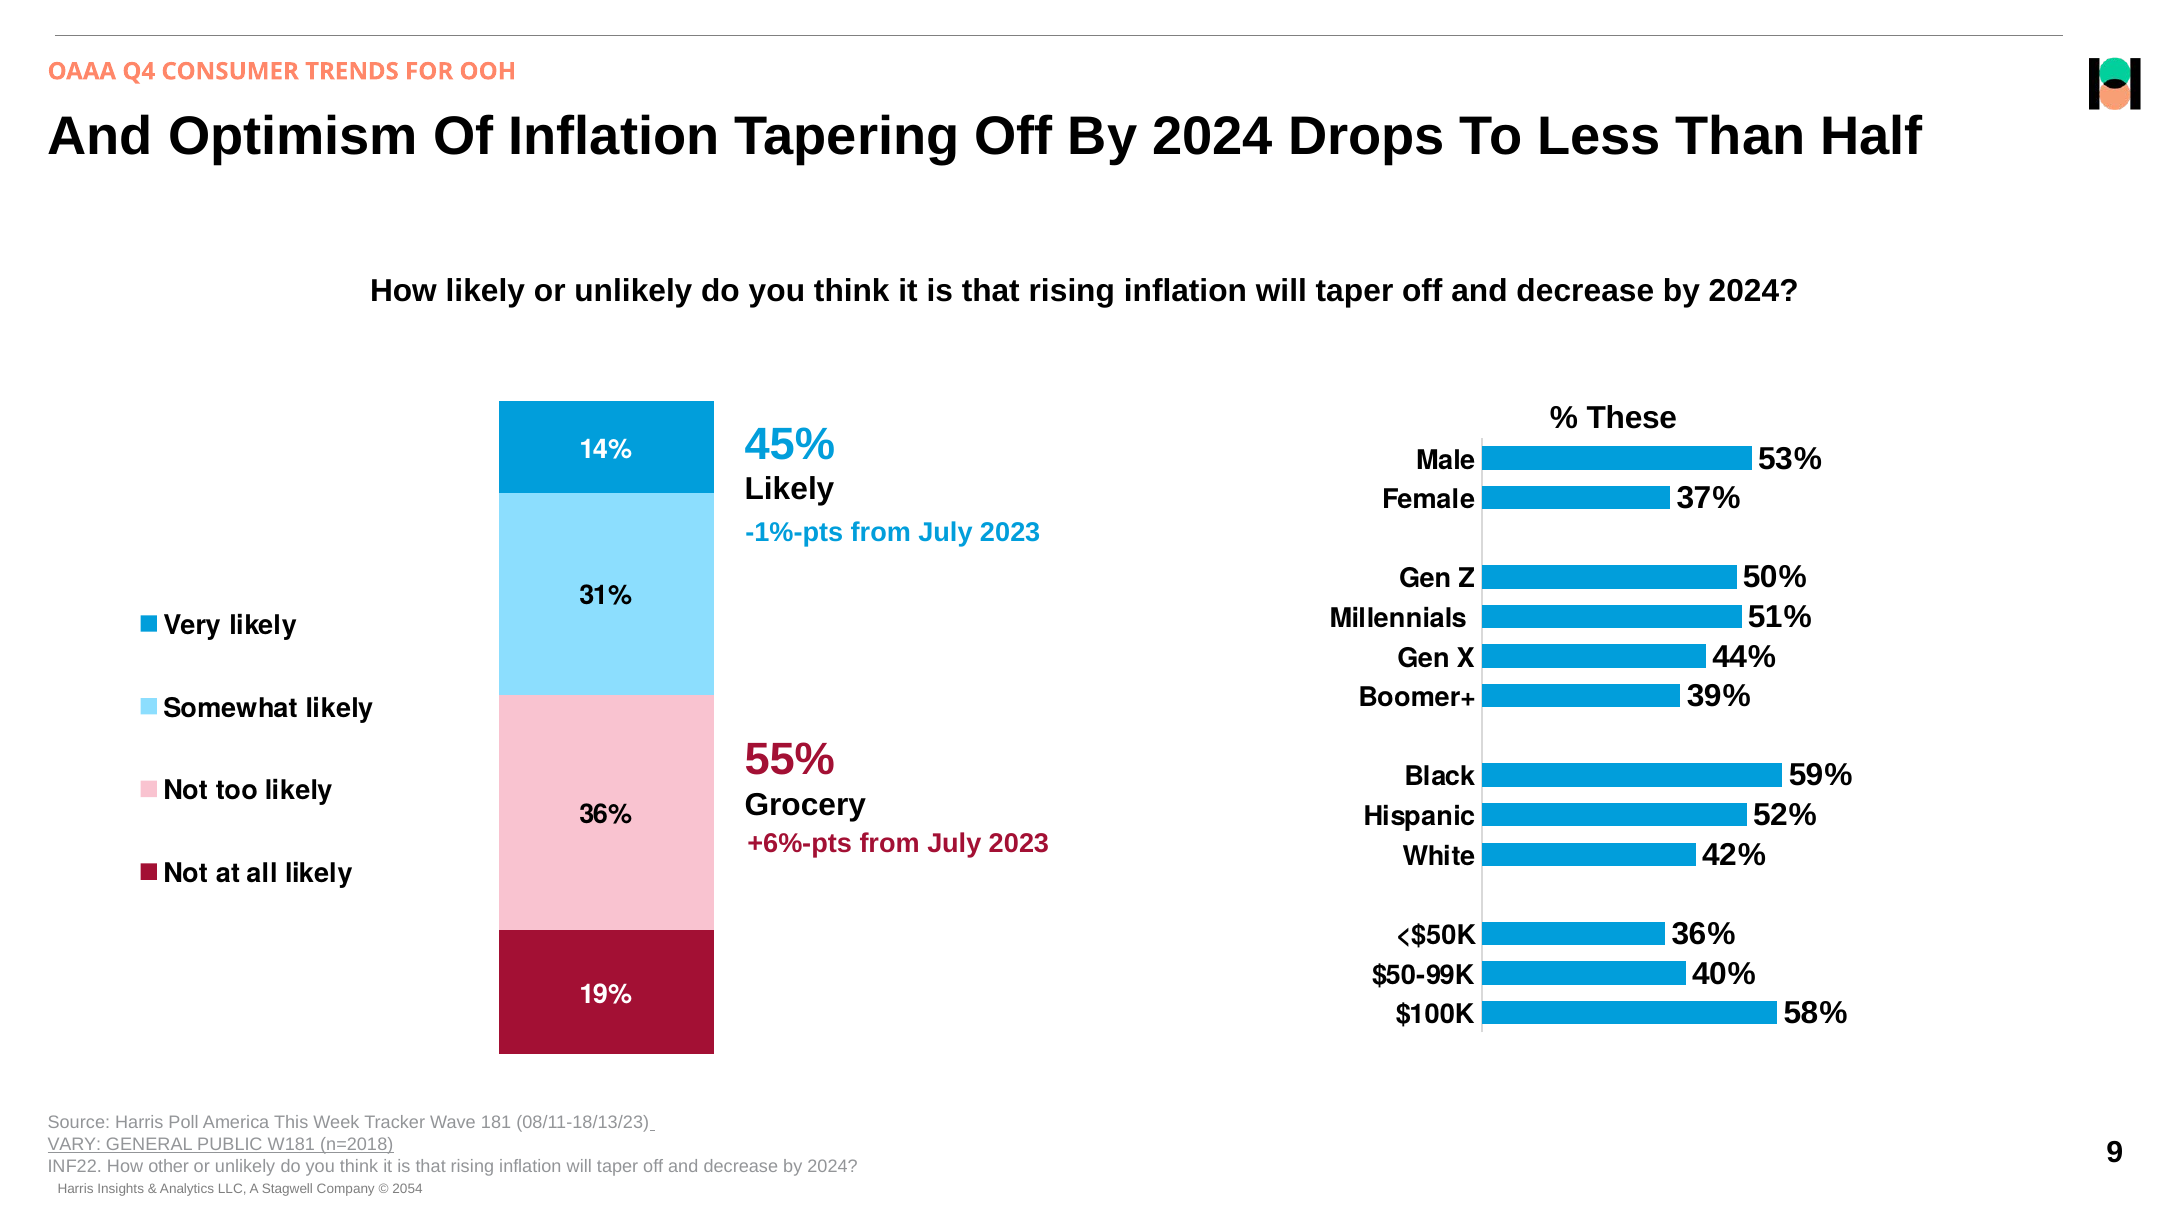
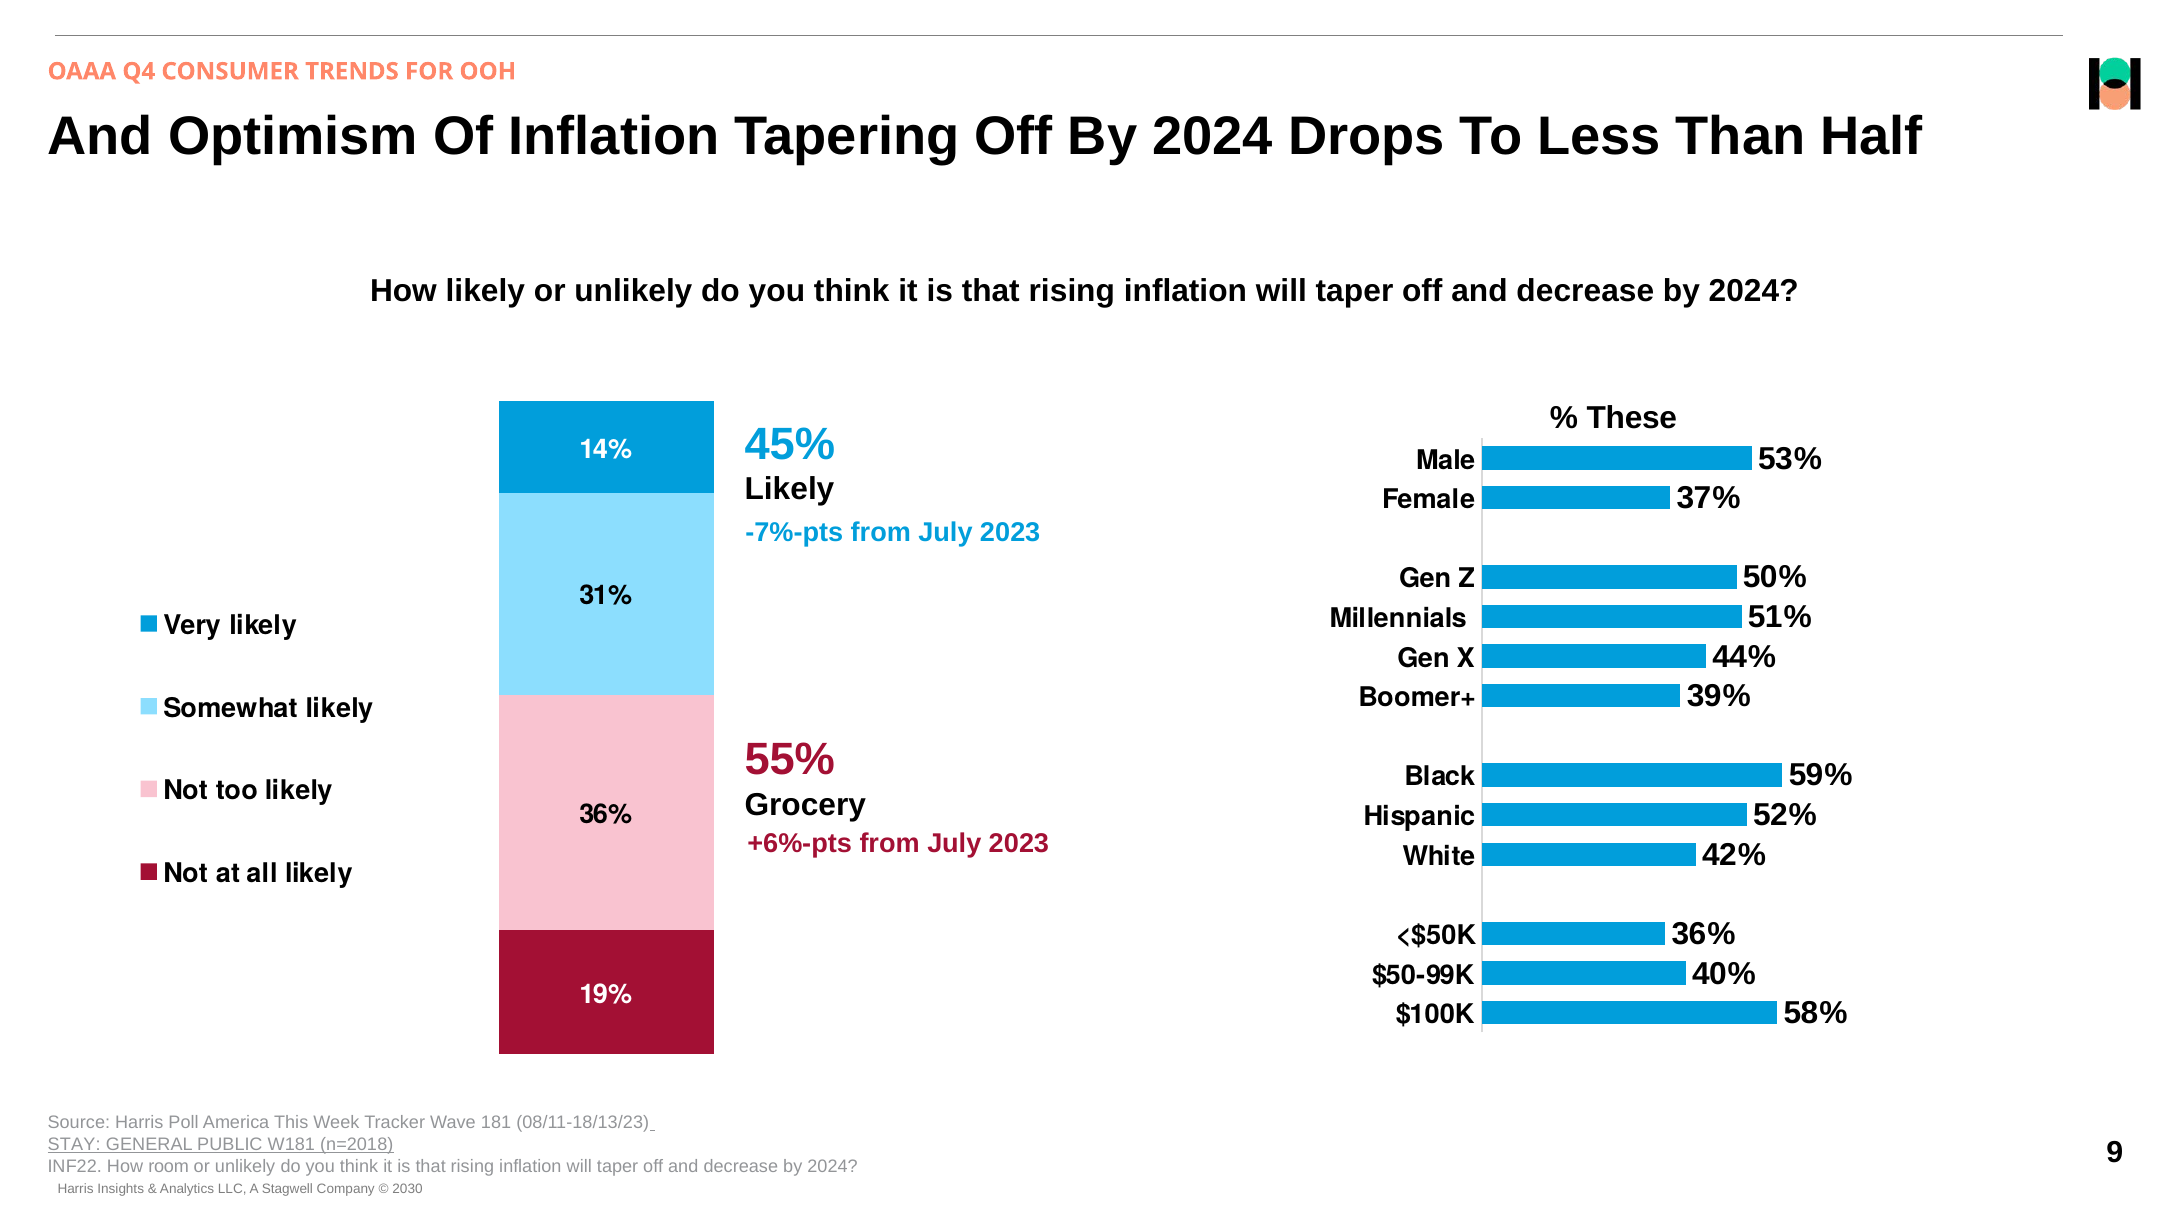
-1%-pts: -1%-pts -> -7%-pts
VARY: VARY -> STAY
other: other -> room
2054: 2054 -> 2030
